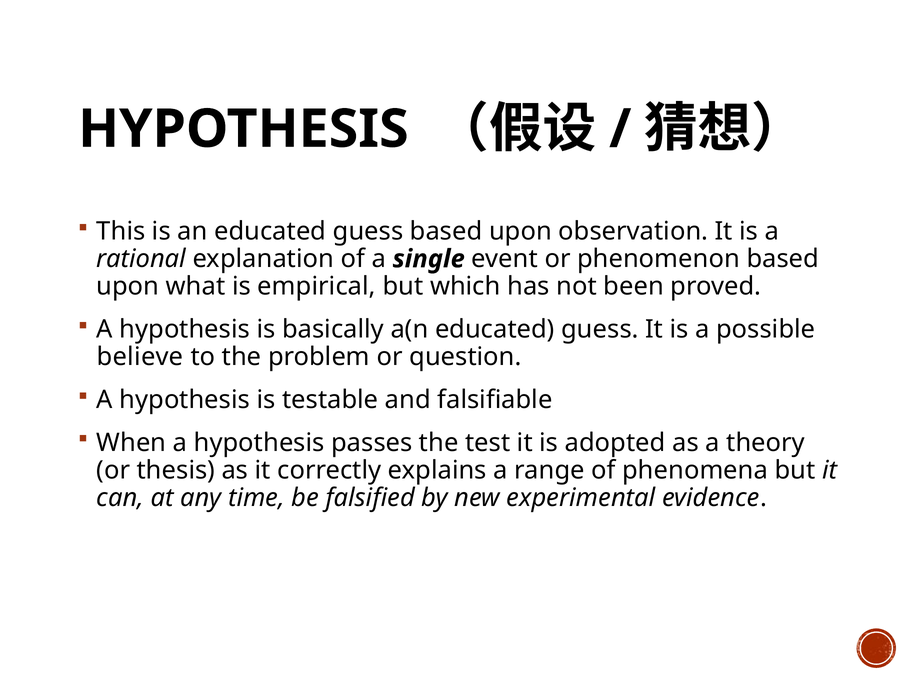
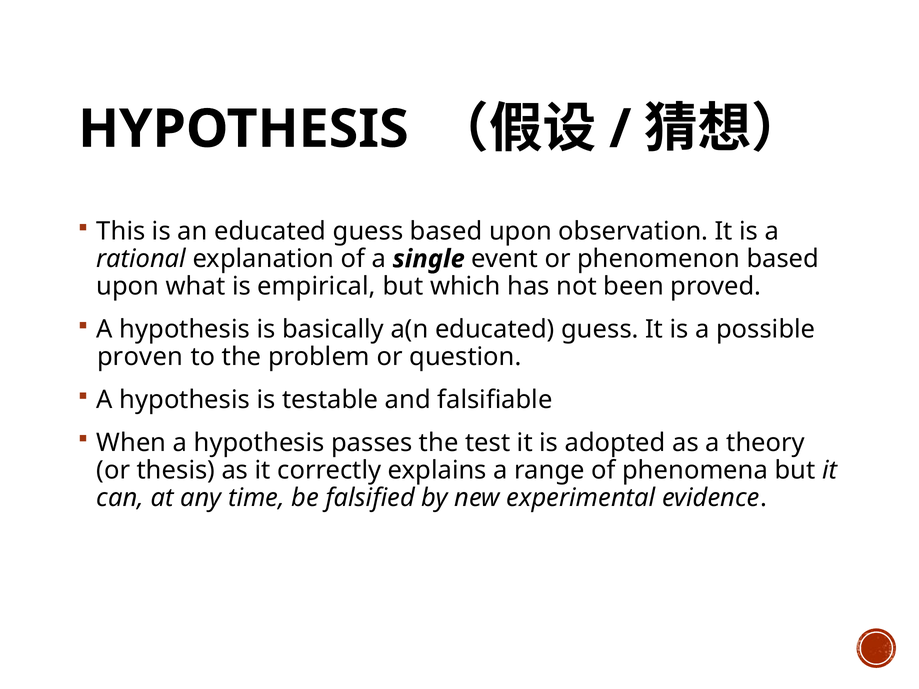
believe: believe -> proven
